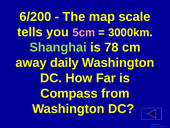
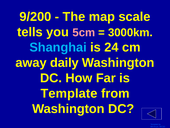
6/200: 6/200 -> 9/200
Shanghai colour: light green -> light blue
78: 78 -> 24
Compass at (69, 93): Compass -> Template
